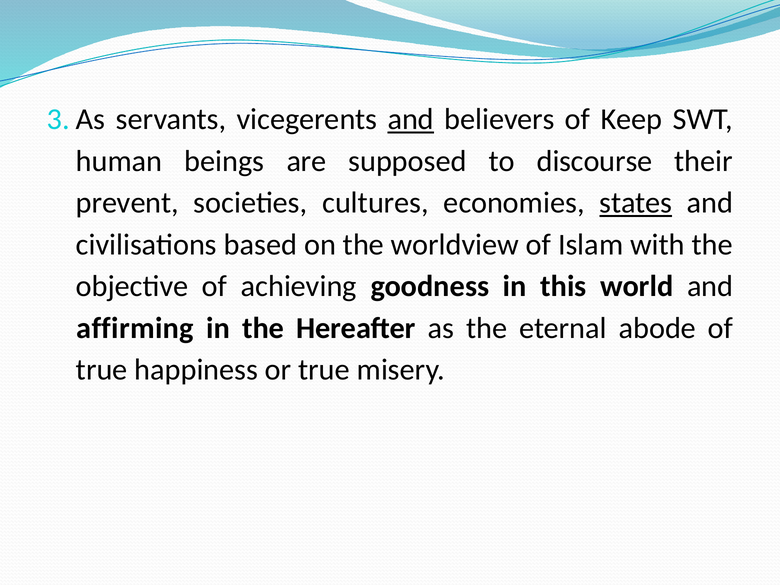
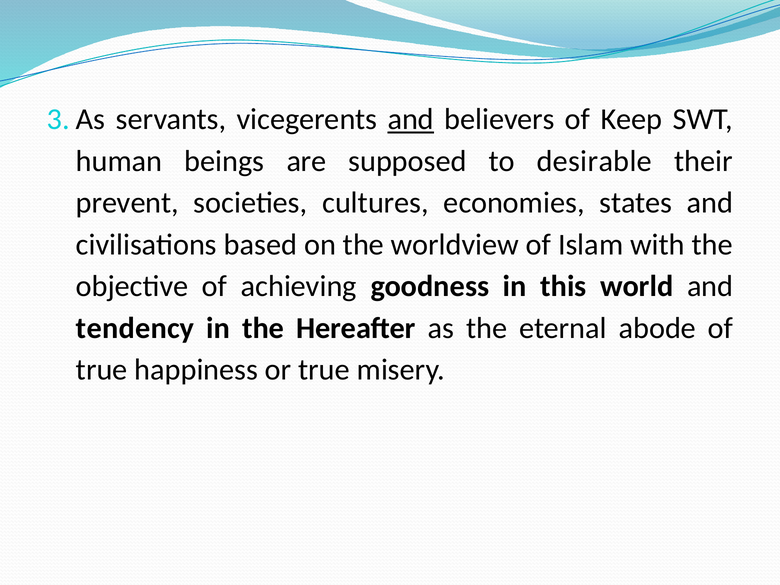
discourse: discourse -> desirable
states underline: present -> none
affirming: affirming -> tendency
